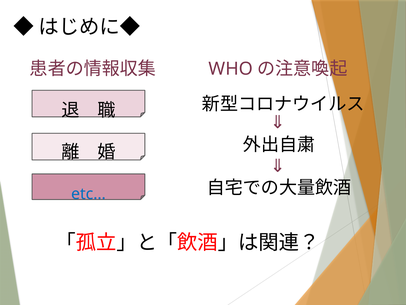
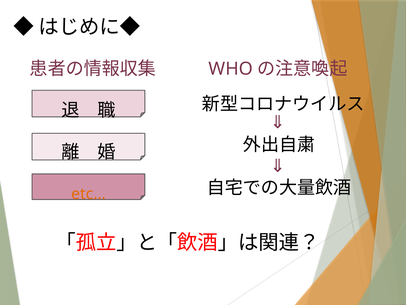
etc… colour: blue -> orange
